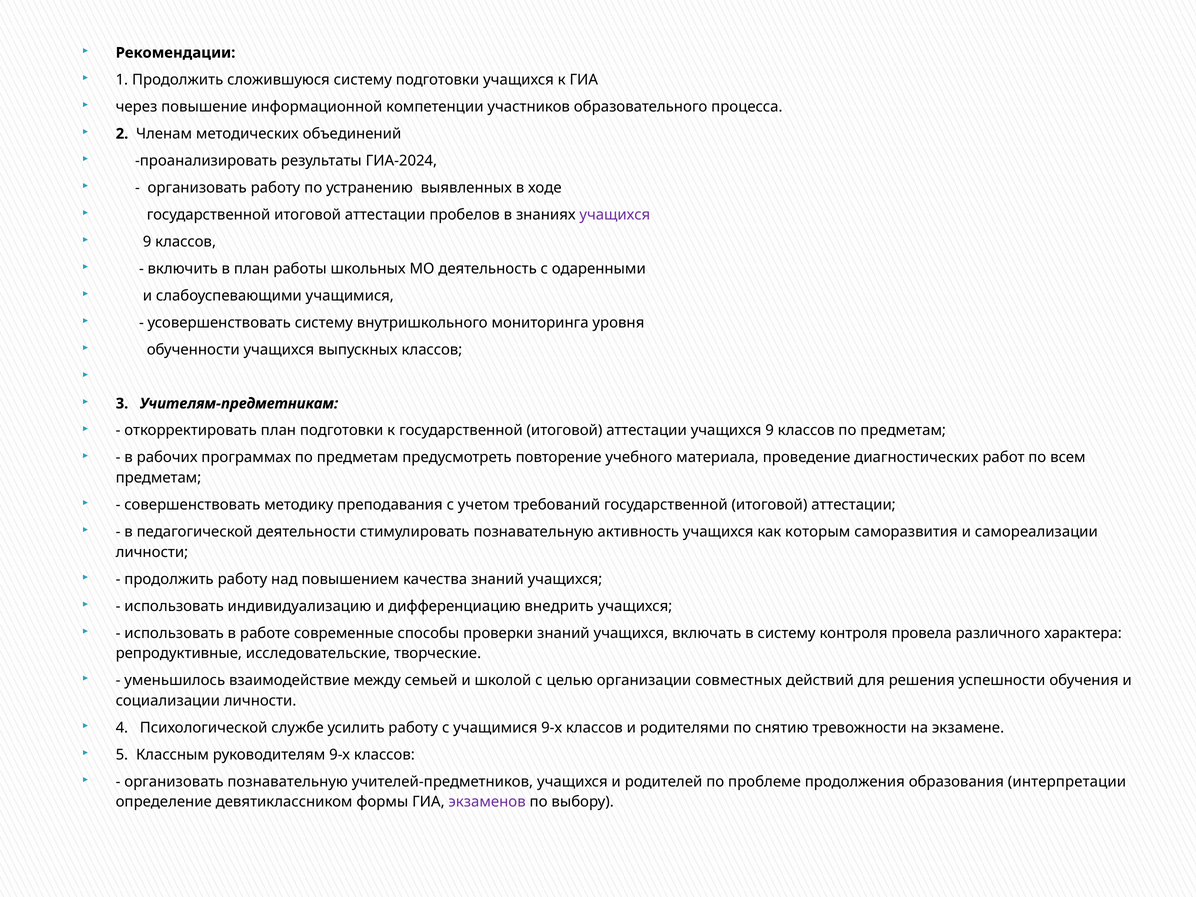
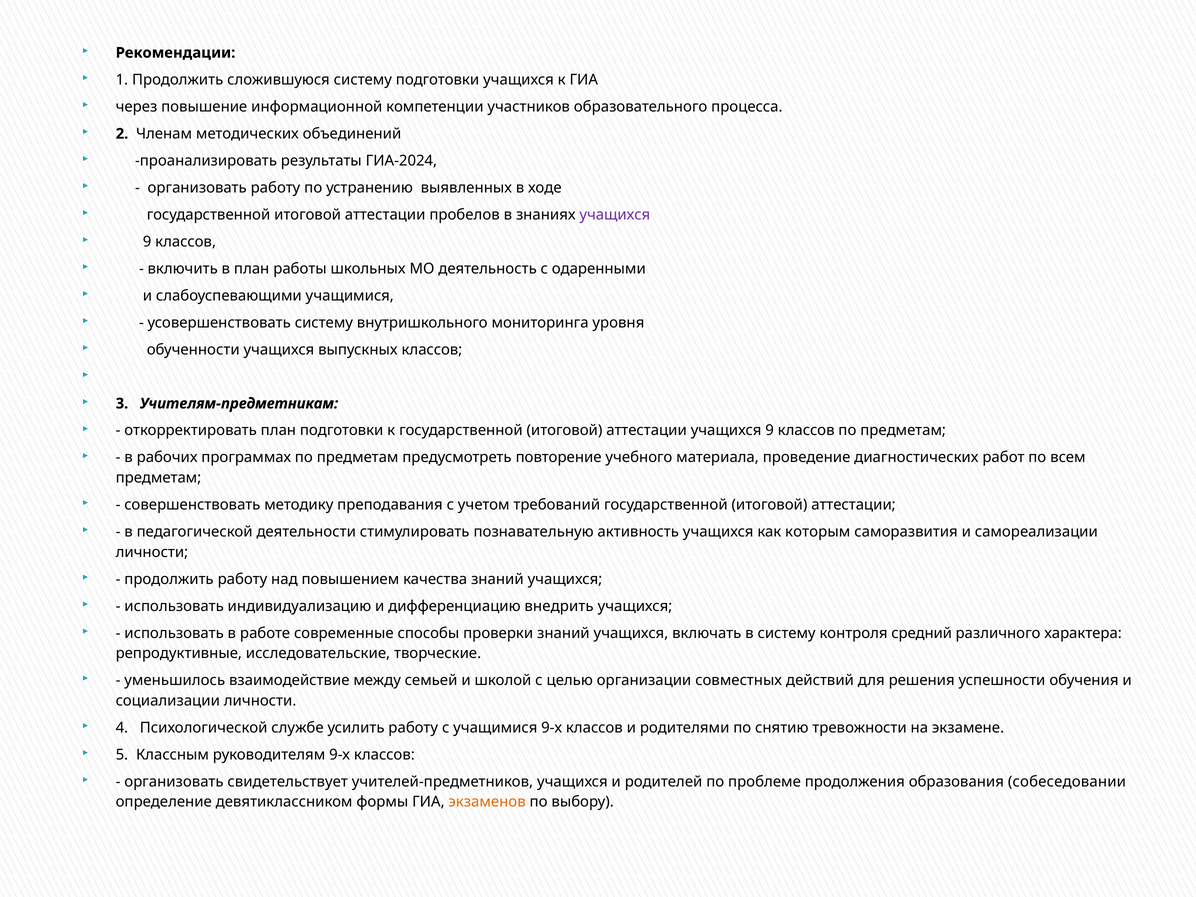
провела: провела -> средний
организовать познавательную: познавательную -> свидетельствует
интерпретации: интерпретации -> собеседовании
экзаменов colour: purple -> orange
